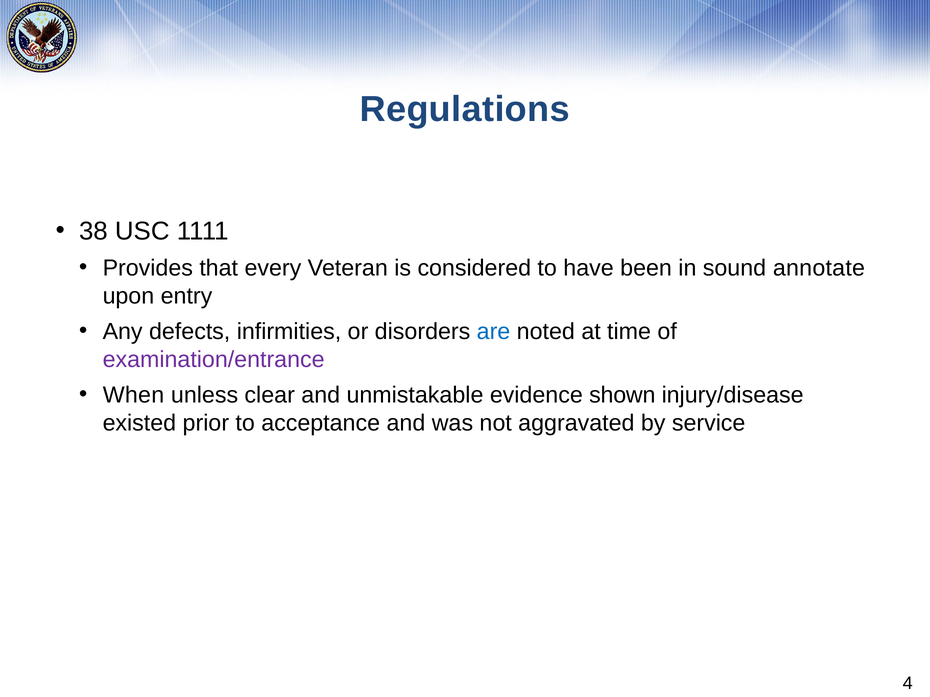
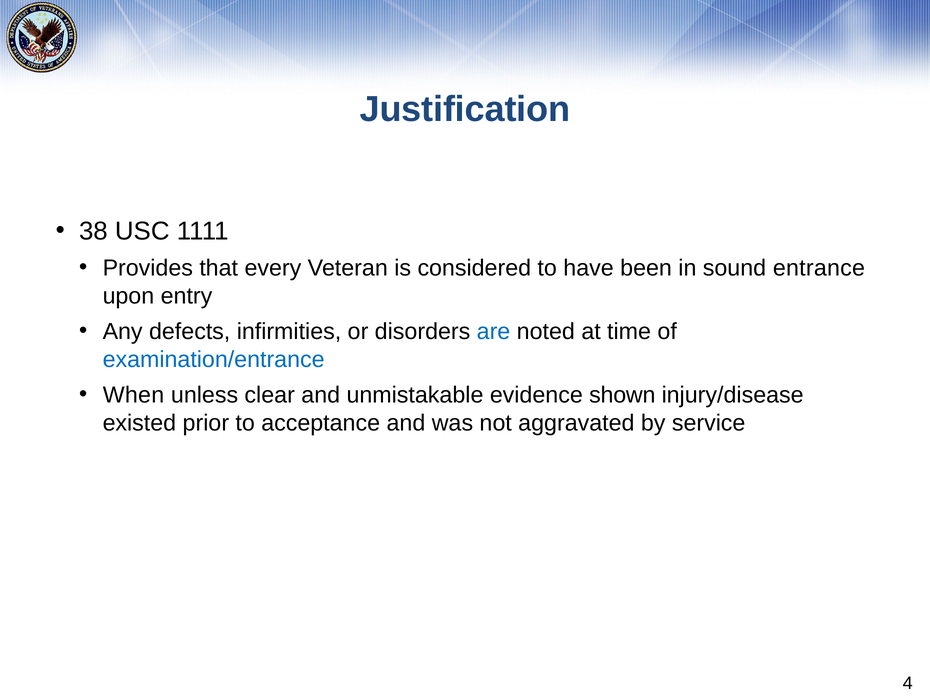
Regulations: Regulations -> Justification
annotate: annotate -> entrance
examination/entrance colour: purple -> blue
